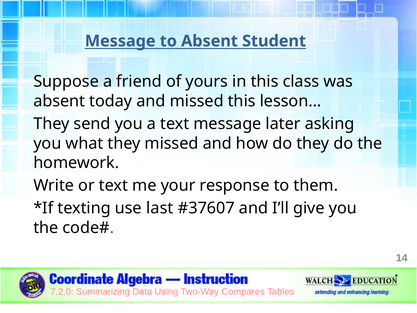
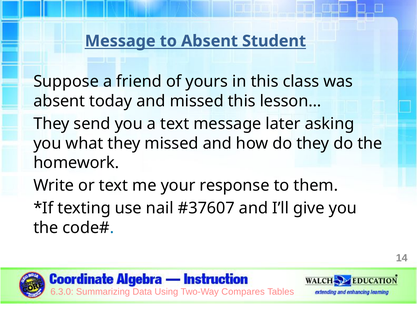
last: last -> nail
7.2.0: 7.2.0 -> 6.3.0
